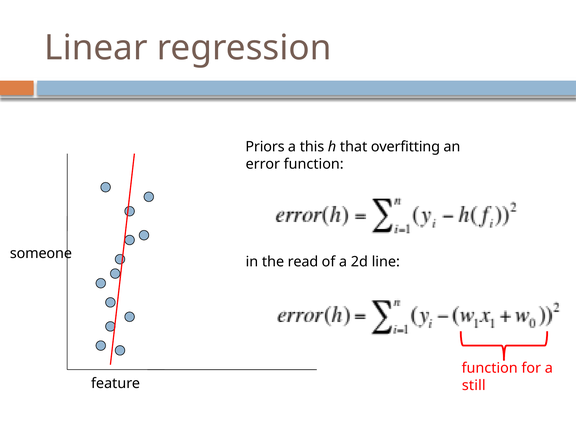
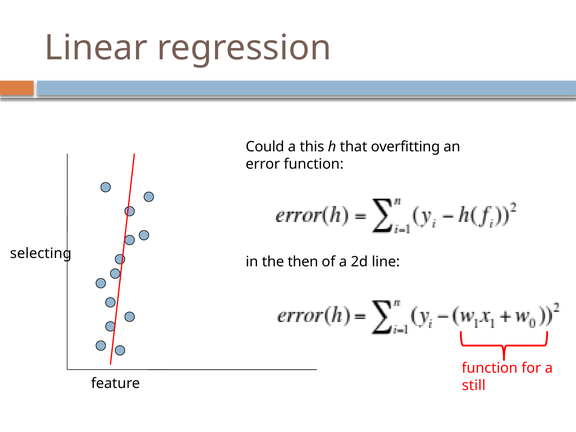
Priors: Priors -> Could
someone: someone -> selecting
read: read -> then
